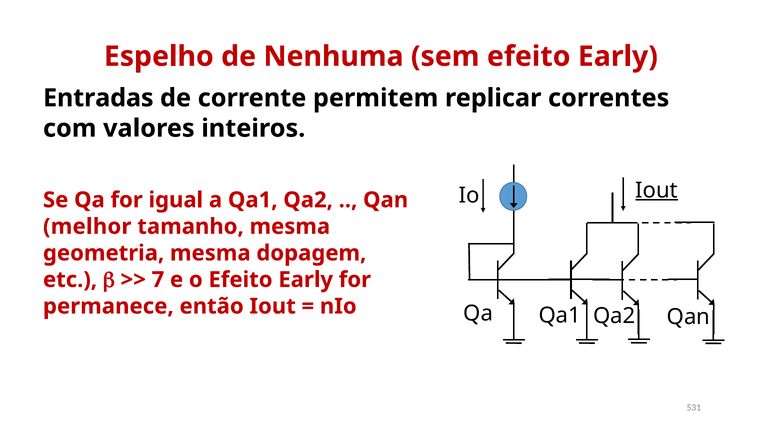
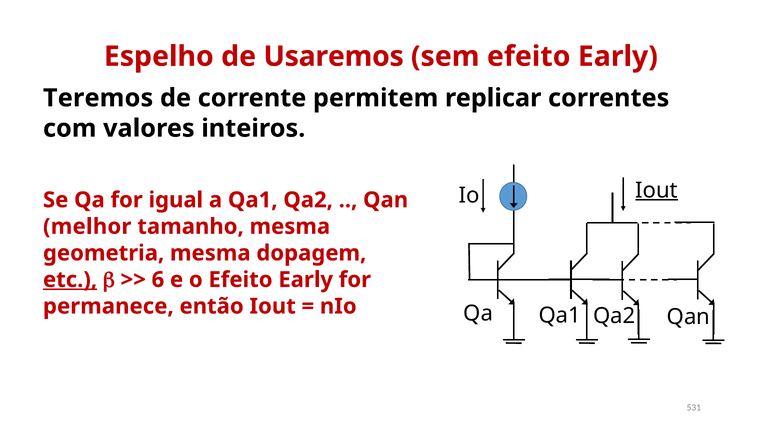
Nenhuma: Nenhuma -> Usaremos
Entradas: Entradas -> Teremos
etc underline: none -> present
7: 7 -> 6
